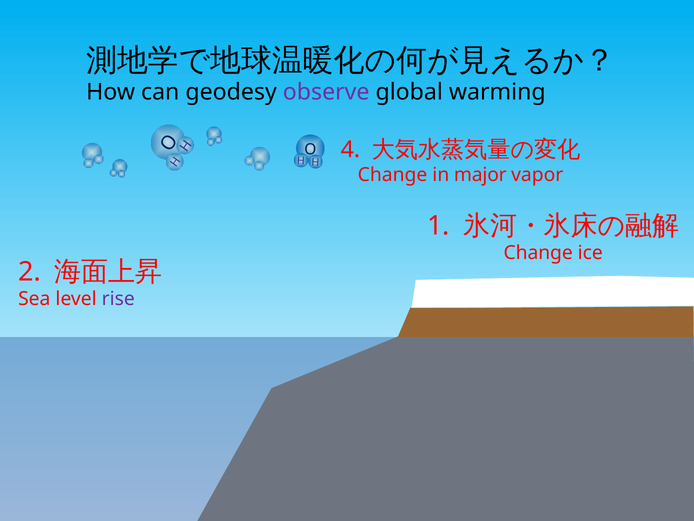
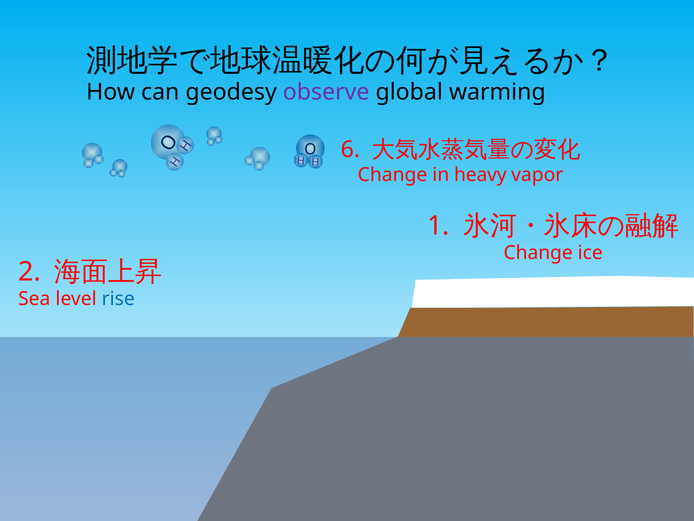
4: 4 -> 6
major: major -> heavy
rise colour: purple -> blue
